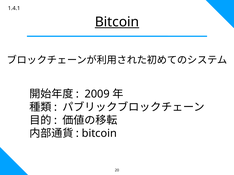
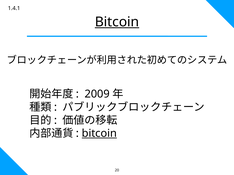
bitcoin at (99, 134) underline: none -> present
